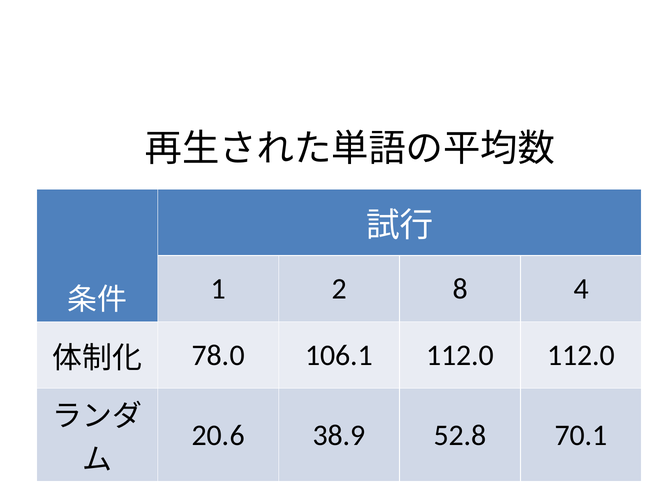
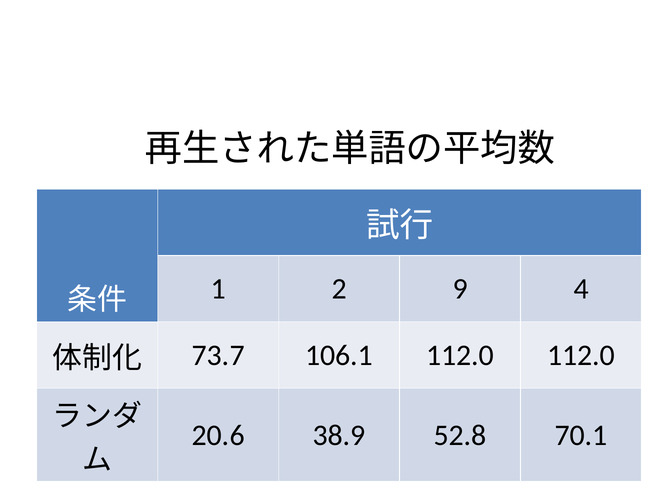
8: 8 -> 9
78.0: 78.0 -> 73.7
